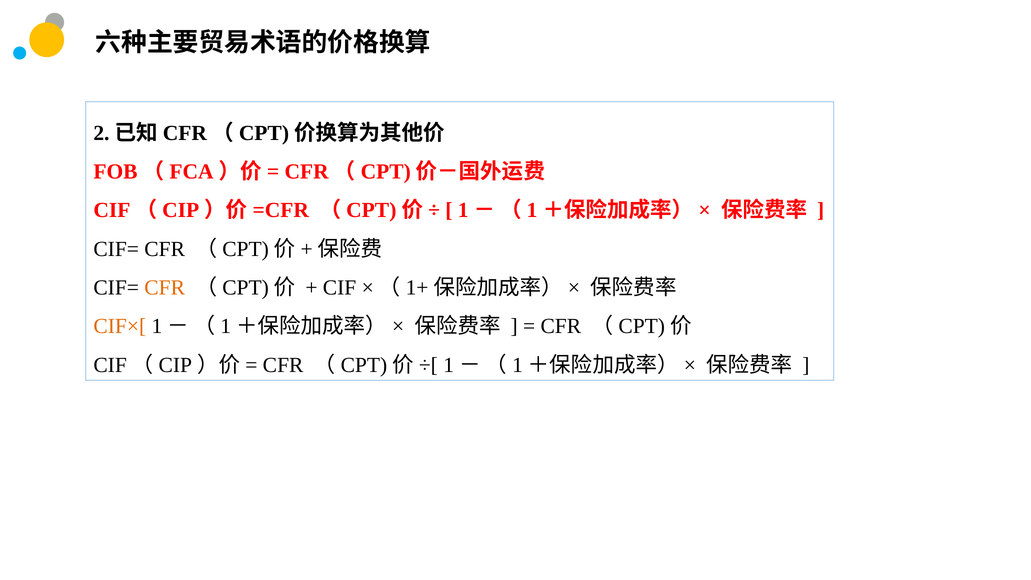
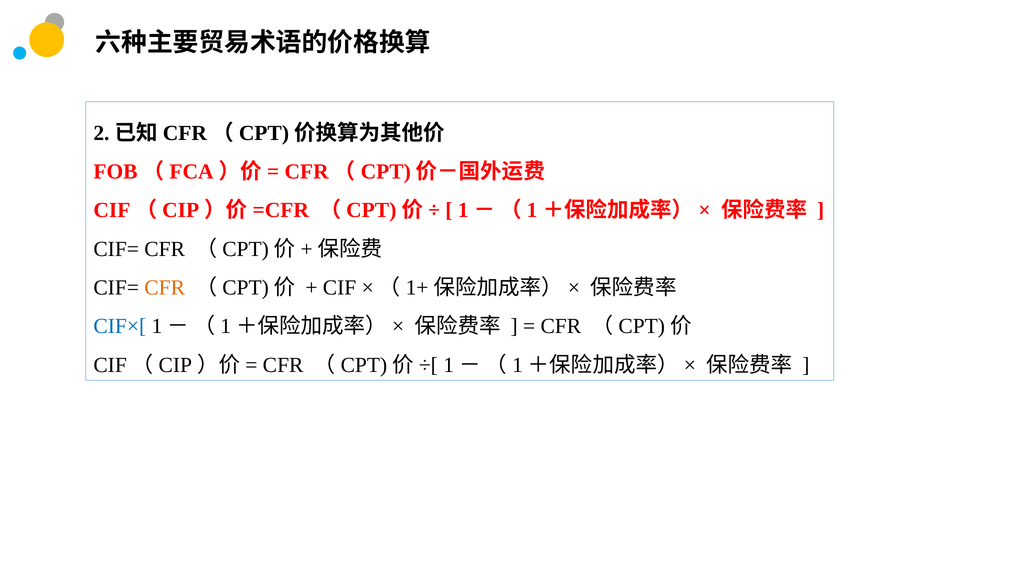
CIF×[ colour: orange -> blue
